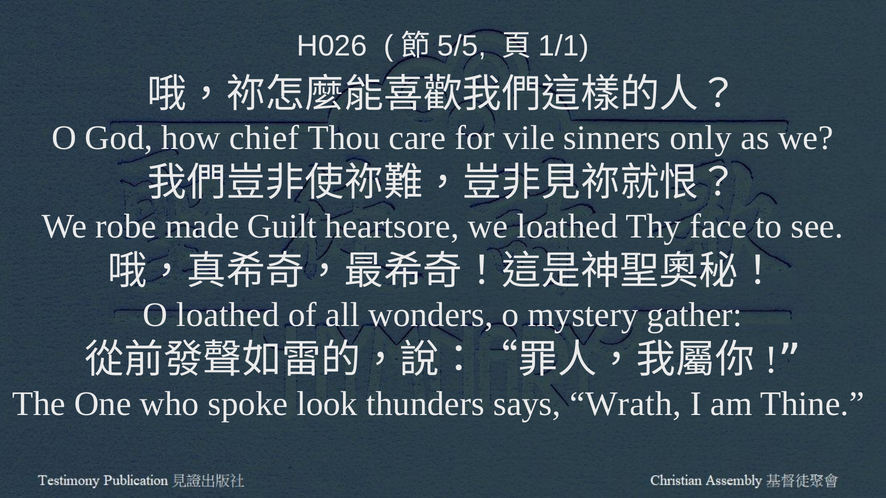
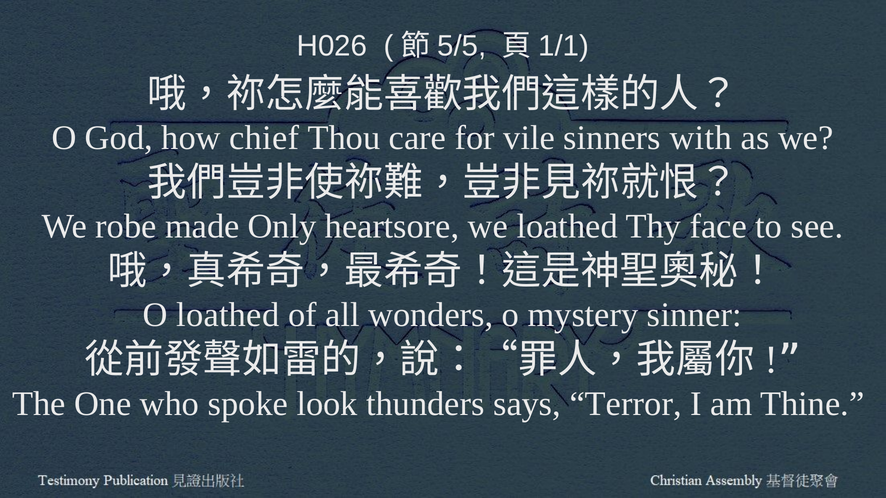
only: only -> with
Guilt: Guilt -> Only
gather: gather -> sinner
Wrath: Wrath -> Terror
